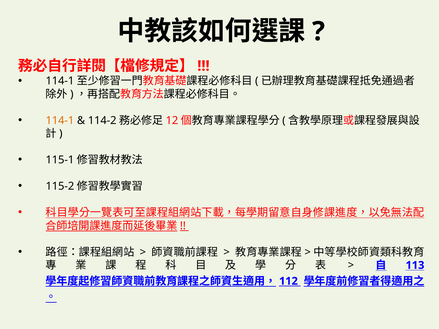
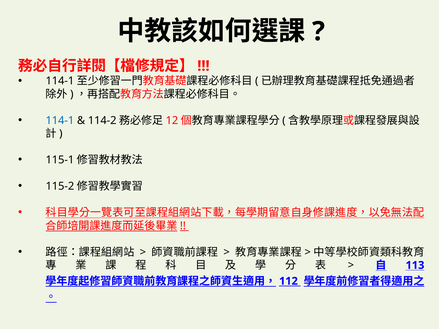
114-1 colour: orange -> blue
